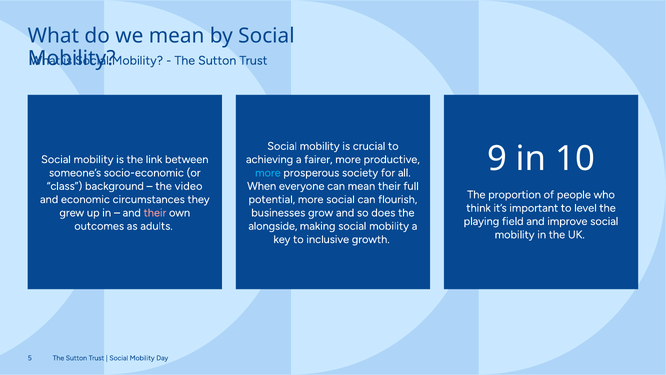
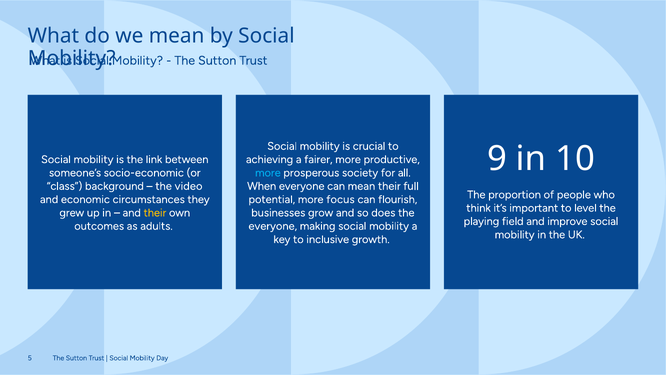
more social: social -> focus
their at (155, 213) colour: pink -> yellow
alongside at (273, 226): alongside -> everyone
